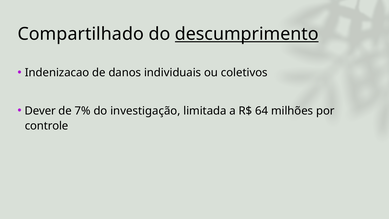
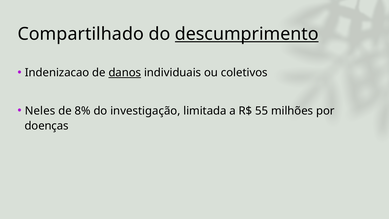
danos underline: none -> present
Dever: Dever -> Neles
7%: 7% -> 8%
64: 64 -> 55
controle: controle -> doenças
